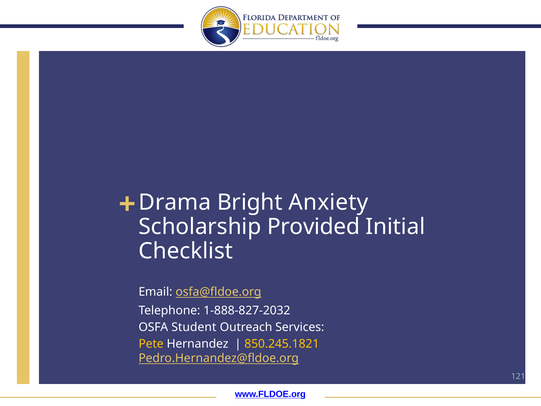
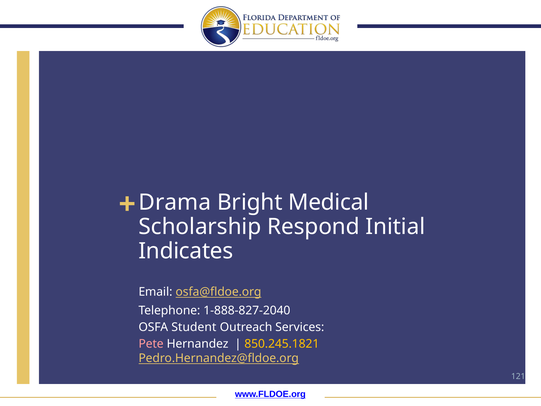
Anxiety: Anxiety -> Medical
Provided: Provided -> Respond
Checklist: Checklist -> Indicates
1-888-827-2032: 1-888-827-2032 -> 1-888-827-2040
Pete colour: yellow -> pink
